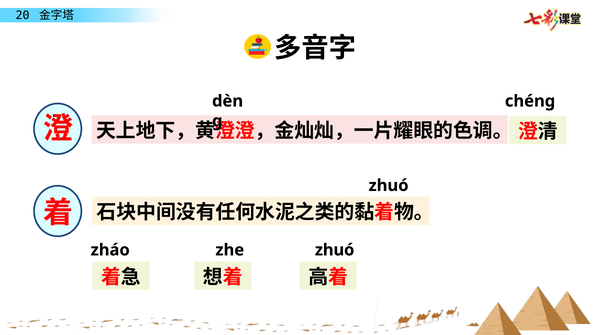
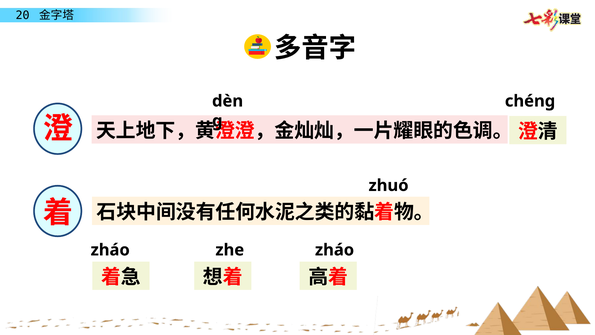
zhuó at (335, 250): zhuó -> zháo
